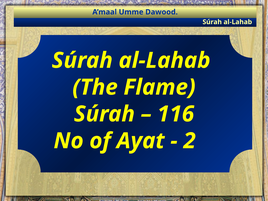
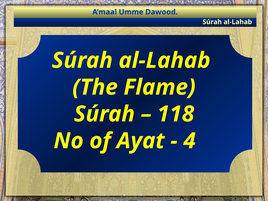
116: 116 -> 118
2: 2 -> 4
